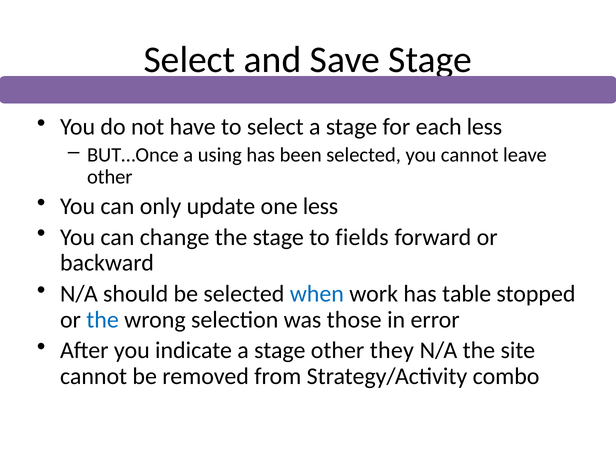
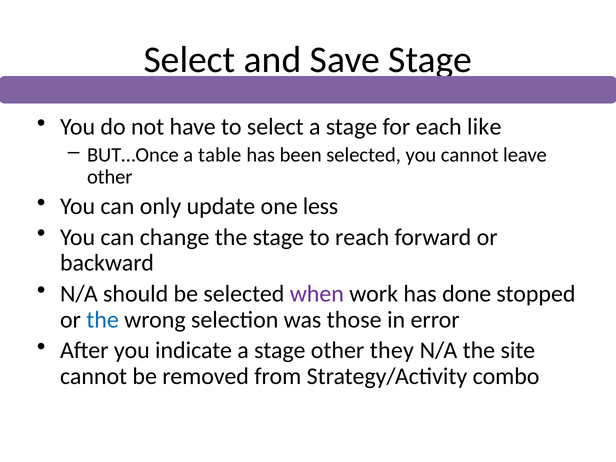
each less: less -> like
using: using -> table
fields: fields -> reach
when colour: blue -> purple
table: table -> done
